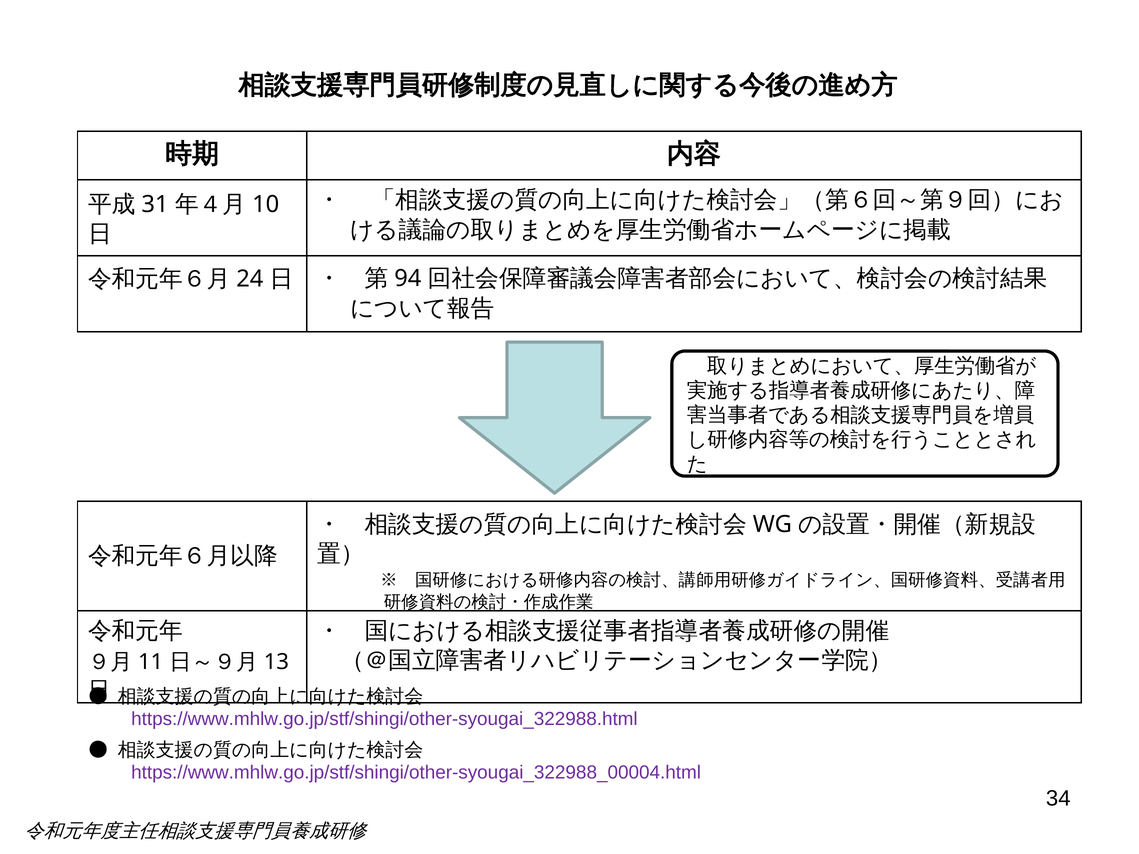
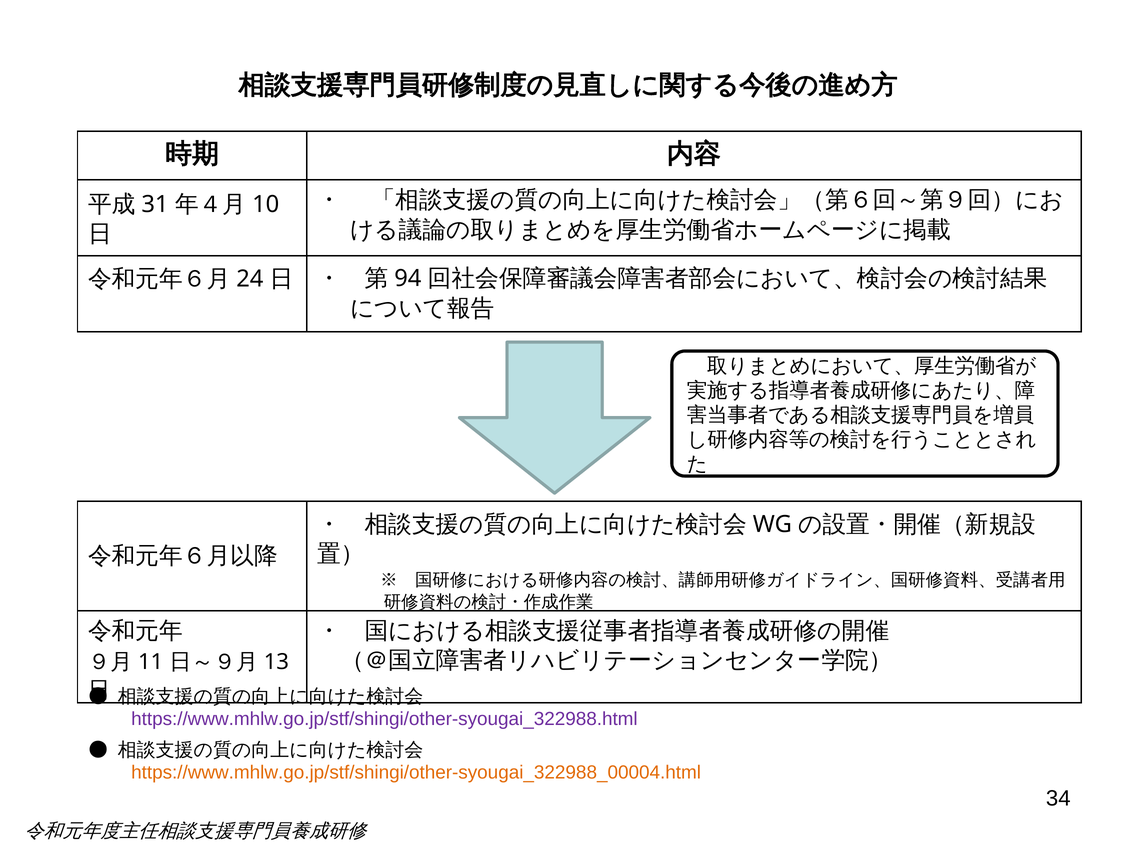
https://www.mhlw.go.jp/stf/shingi/other-syougai_322988_00004.html colour: purple -> orange
